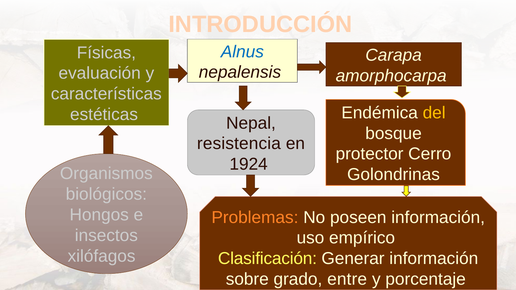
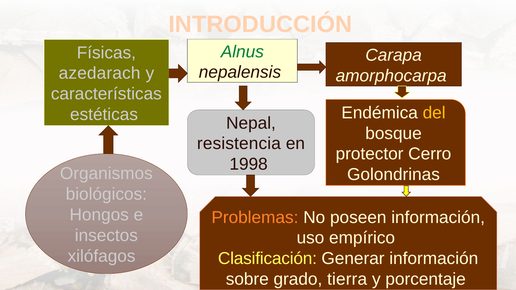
Alnus colour: blue -> green
evaluación: evaluación -> azedarach
1924: 1924 -> 1998
entre: entre -> tierra
